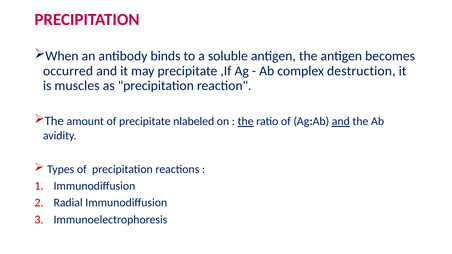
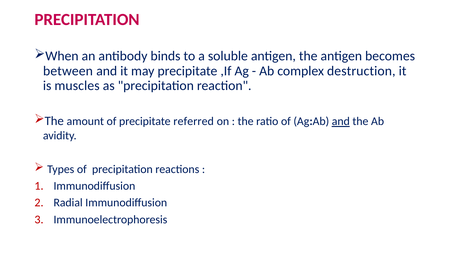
occurred: occurred -> between
nlabeled: nlabeled -> referred
the at (246, 122) underline: present -> none
